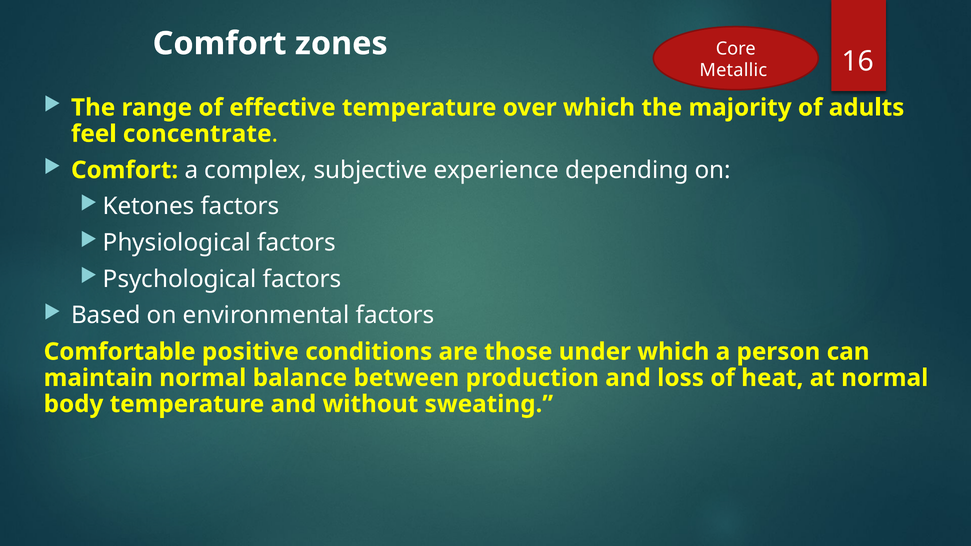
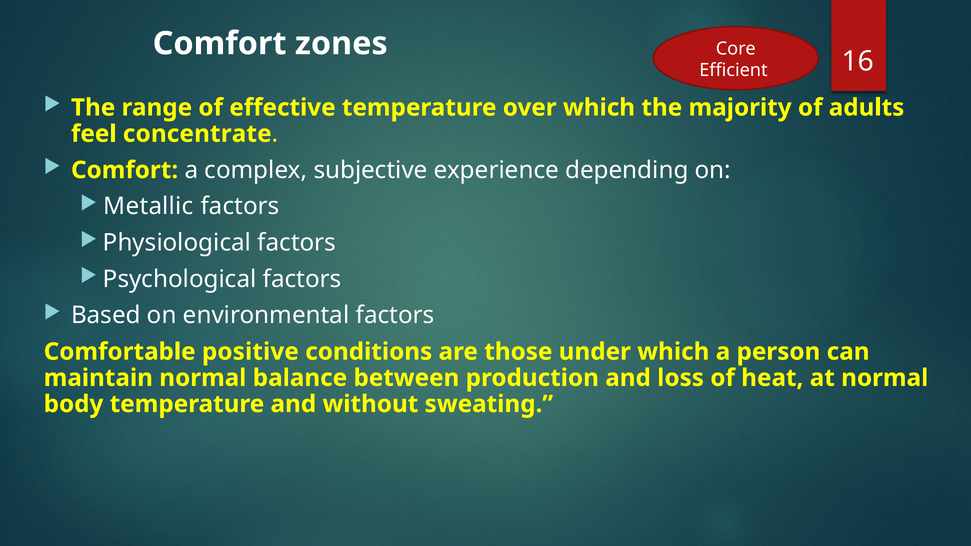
Metallic: Metallic -> Efficient
Ketones: Ketones -> Metallic
